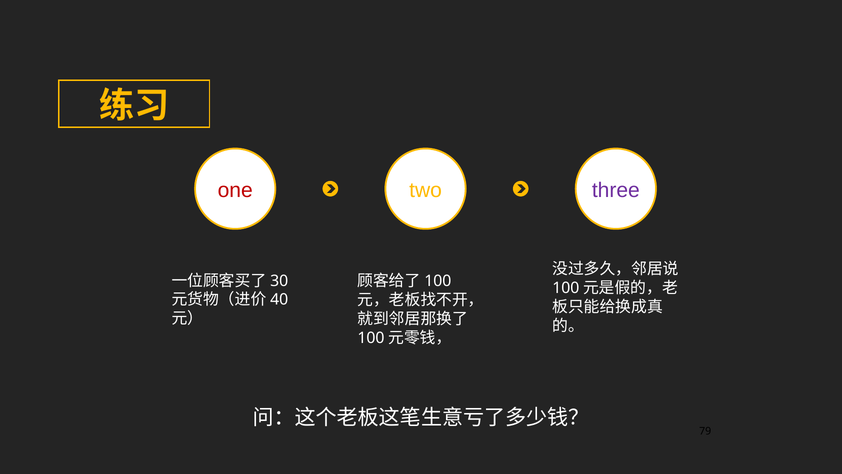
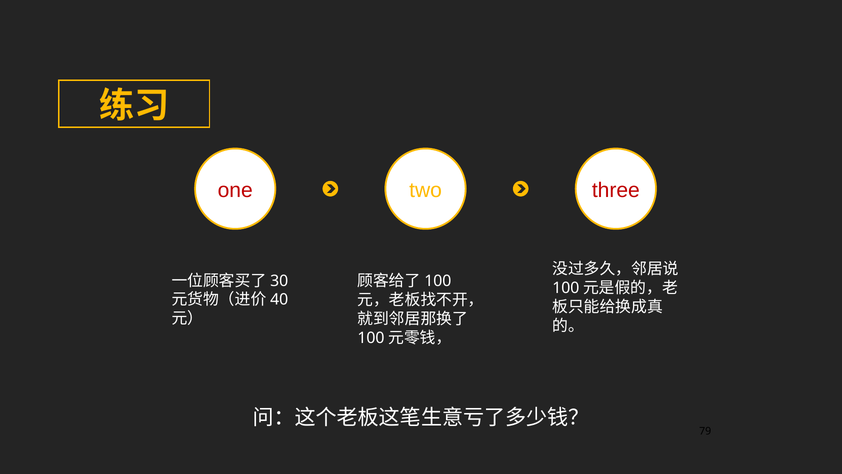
three colour: purple -> red
